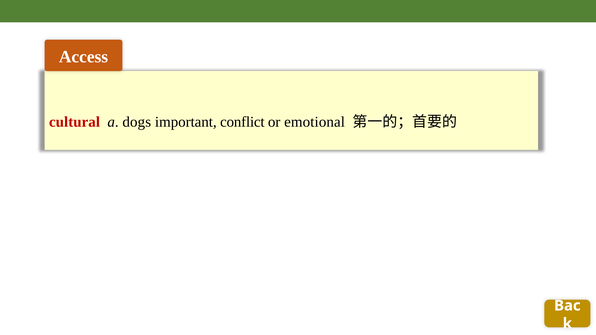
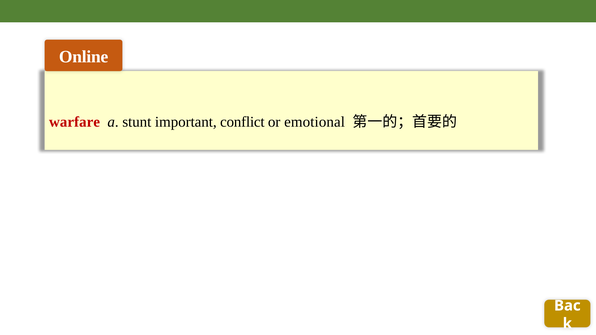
Access: Access -> Online
cultural: cultural -> warfare
dogs: dogs -> stunt
